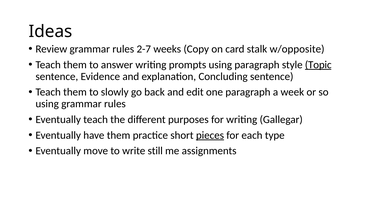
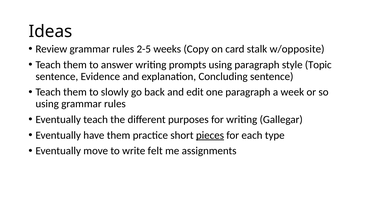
2-7: 2-7 -> 2-5
Topic underline: present -> none
still: still -> felt
